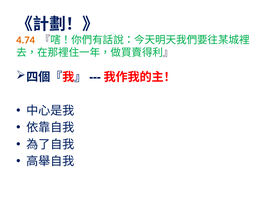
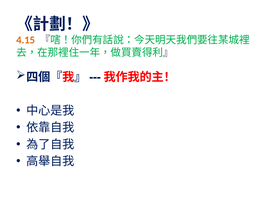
4.74: 4.74 -> 4.15
